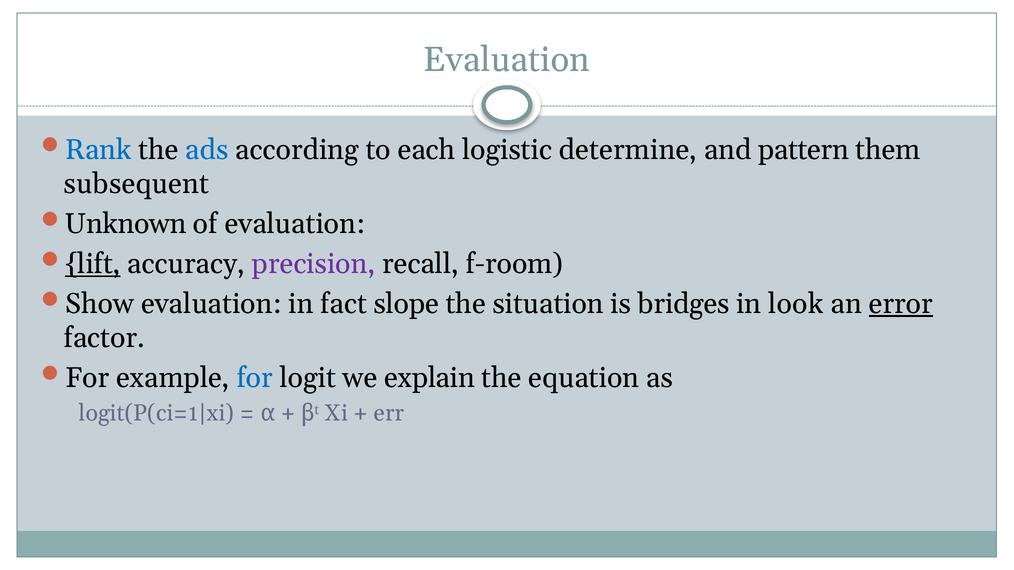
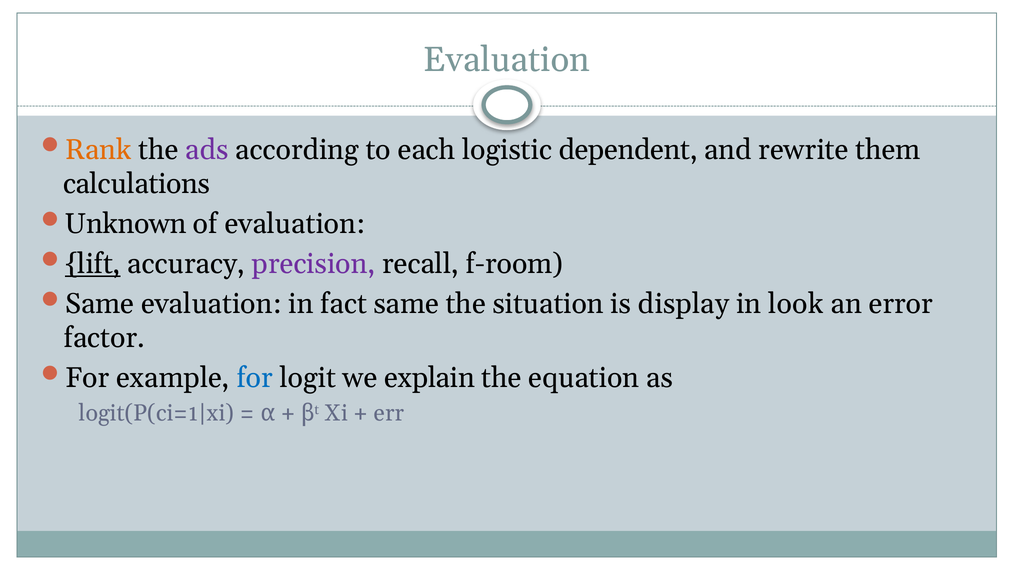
Rank colour: blue -> orange
ads colour: blue -> purple
determine: determine -> dependent
pattern: pattern -> rewrite
subsequent: subsequent -> calculations
Show at (100, 304): Show -> Same
fact slope: slope -> same
bridges: bridges -> display
error underline: present -> none
